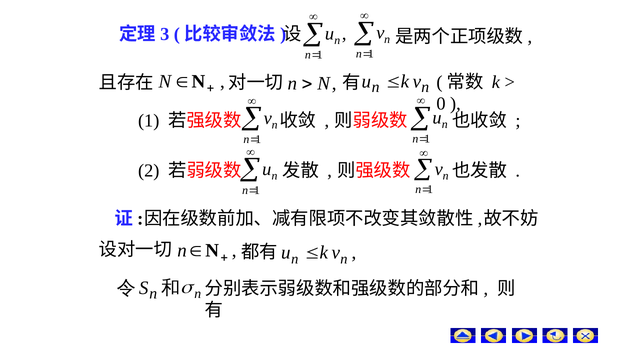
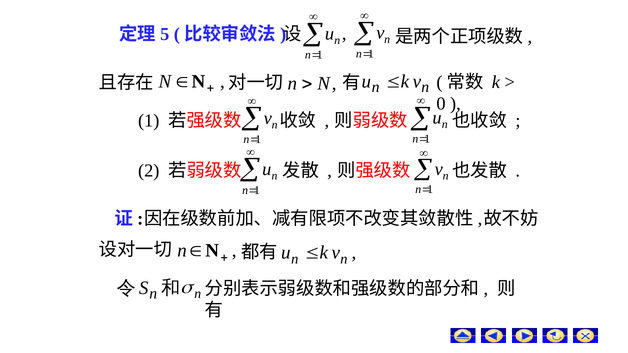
3: 3 -> 5
